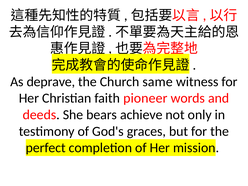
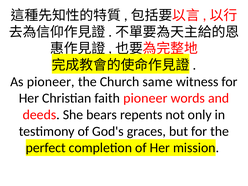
As deprave: deprave -> pioneer
achieve: achieve -> repents
